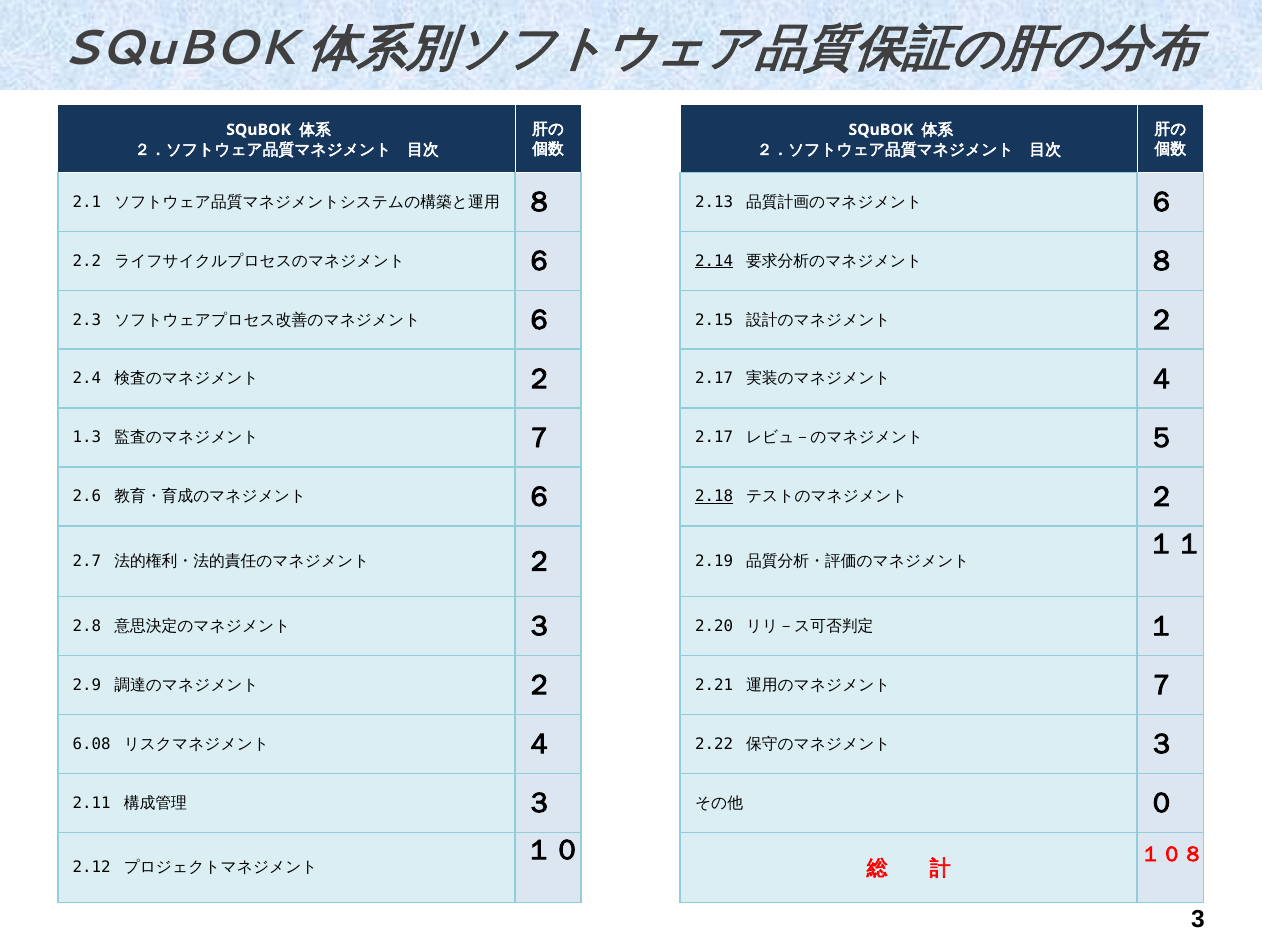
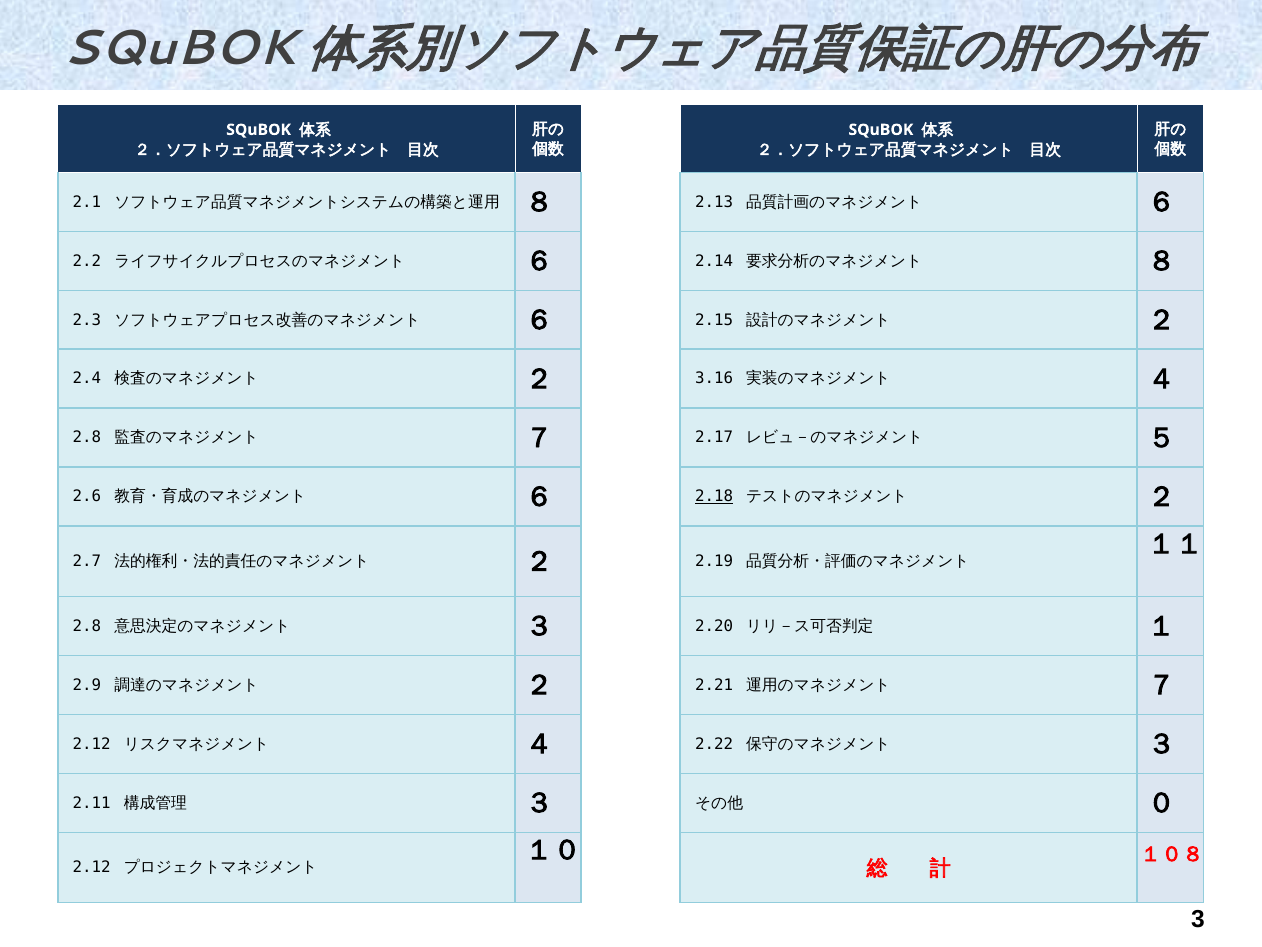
2.14 underline: present -> none
２ 2.17: 2.17 -> 3.16
1.3 at (87, 437): 1.3 -> 2.8
6.08 at (92, 743): 6.08 -> 2.12
